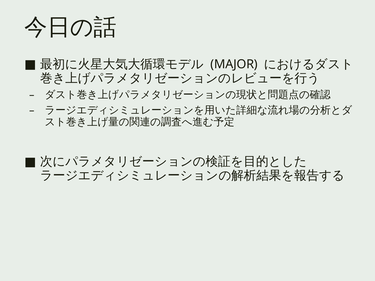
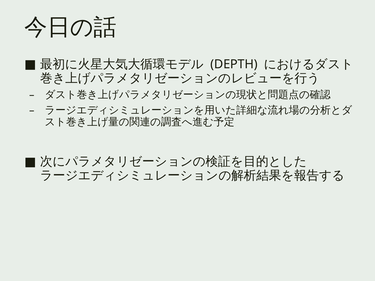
MAJOR: MAJOR -> DEPTH
